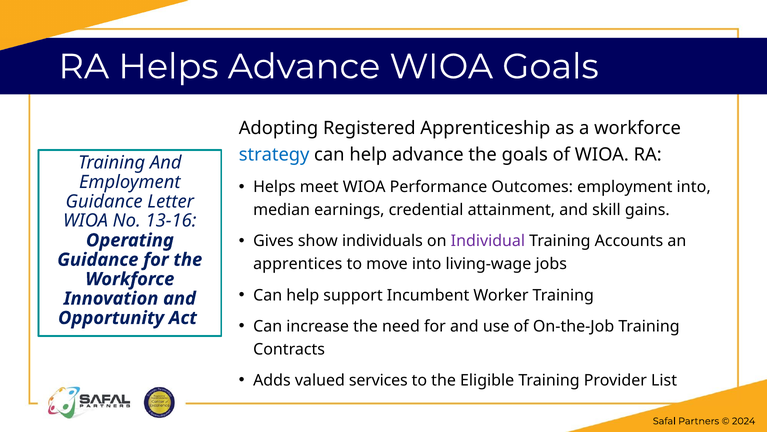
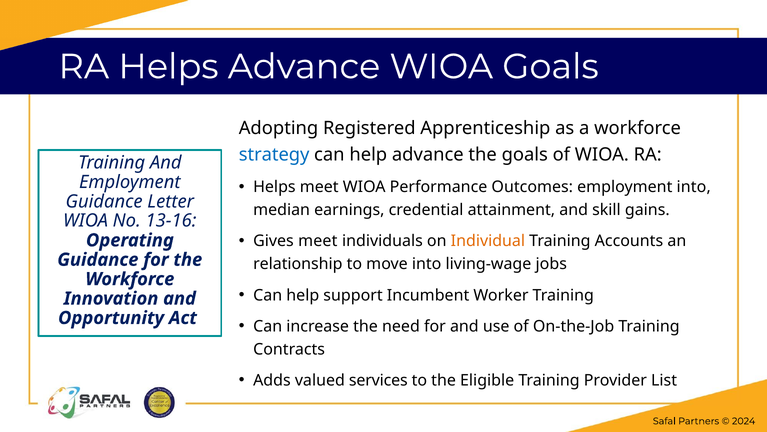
Gives show: show -> meet
Individual colour: purple -> orange
apprentices: apprentices -> relationship
